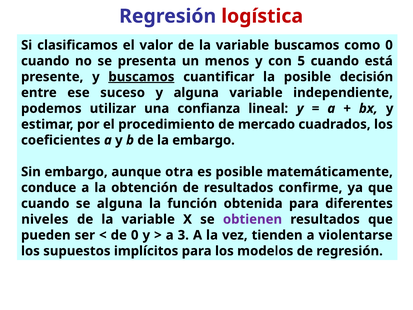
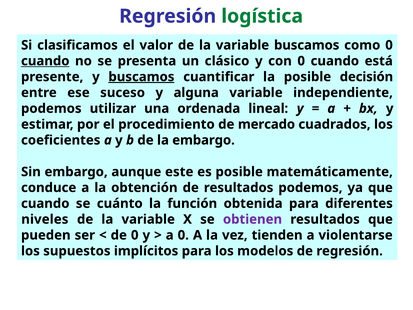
logística colour: red -> green
cuando at (45, 61) underline: none -> present
menos: menos -> clásico
con 5: 5 -> 0
confianza: confianza -> ordenada
otra: otra -> este
resultados confirme: confirme -> podemos
se alguna: alguna -> cuánto
a 3: 3 -> 0
